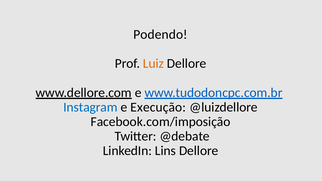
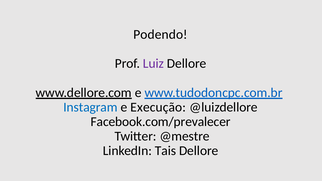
Luiz colour: orange -> purple
Facebook.com/imposição: Facebook.com/imposição -> Facebook.com/prevalecer
@debate: @debate -> @mestre
Lins: Lins -> Tais
